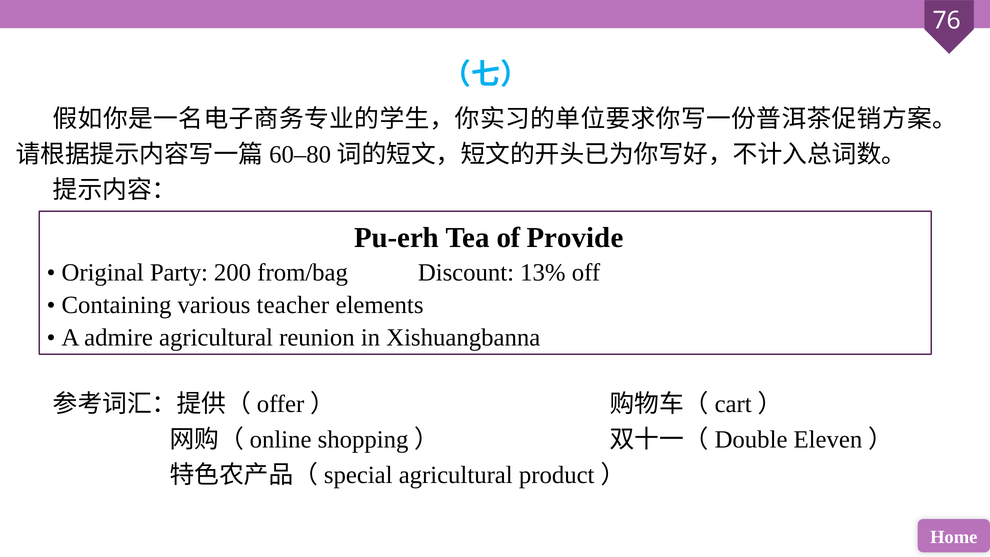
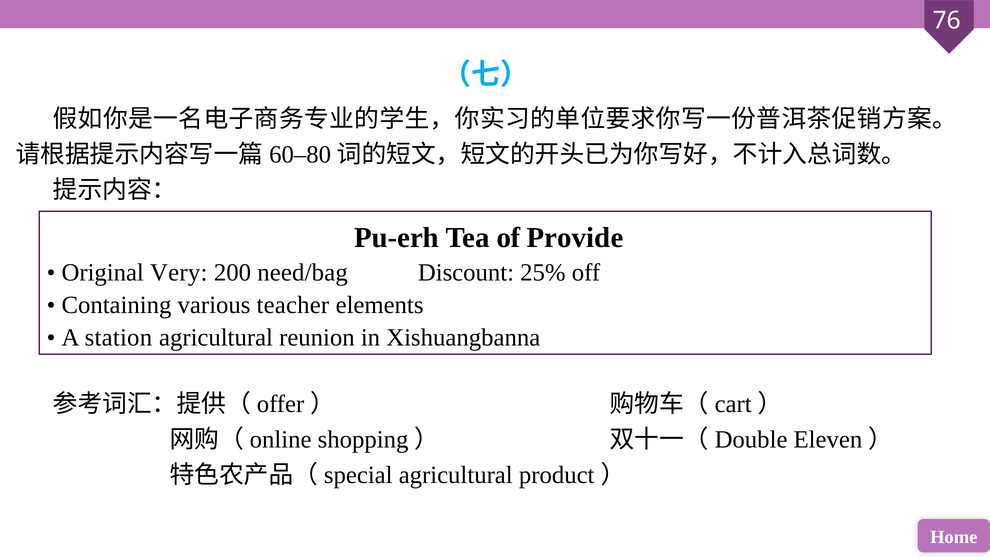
Party: Party -> Very
from/bag: from/bag -> need/bag
13%: 13% -> 25%
admire: admire -> station
